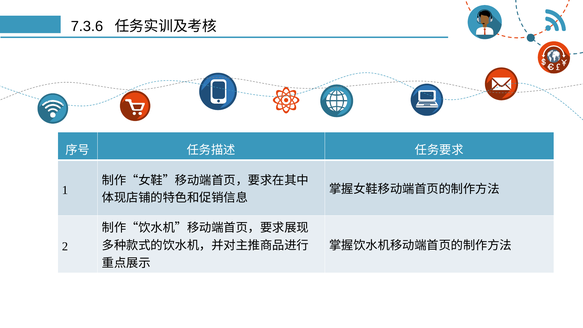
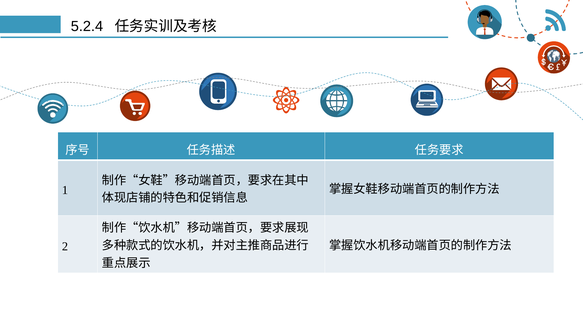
7.3.6: 7.3.6 -> 5.2.4
